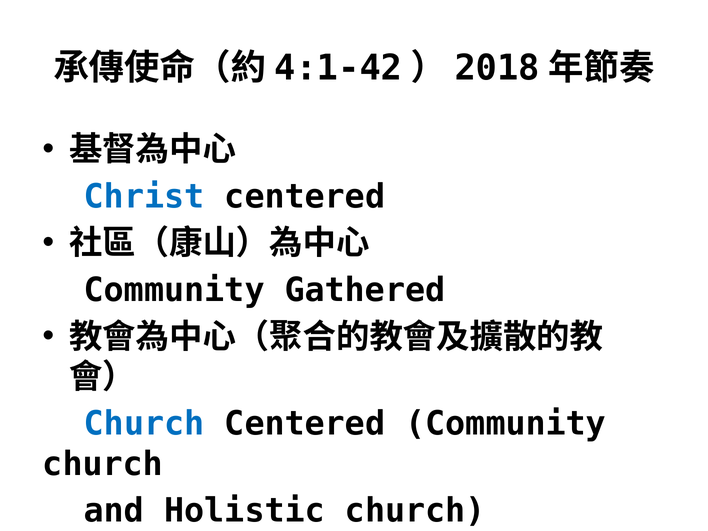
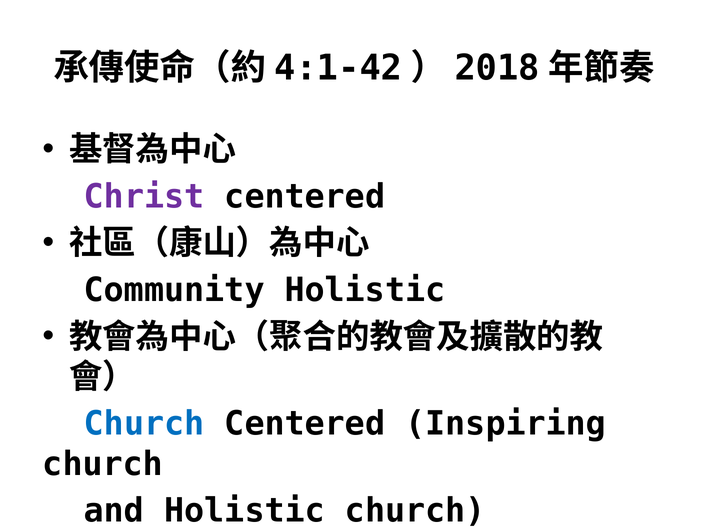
Christ colour: blue -> purple
Community Gathered: Gathered -> Holistic
Centered Community: Community -> Inspiring
